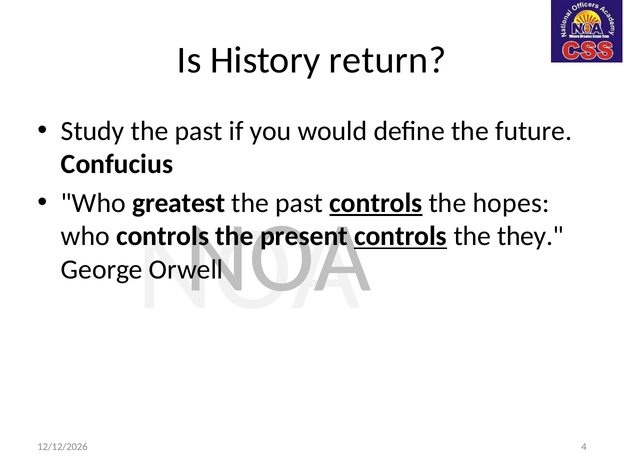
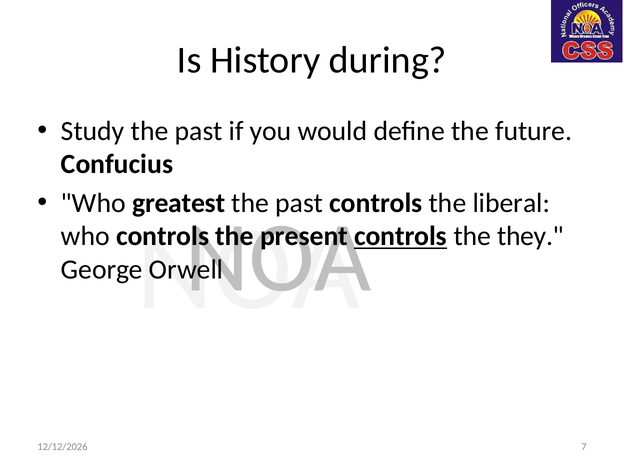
return: return -> during
controls at (376, 203) underline: present -> none
hopes: hopes -> liberal
4: 4 -> 7
